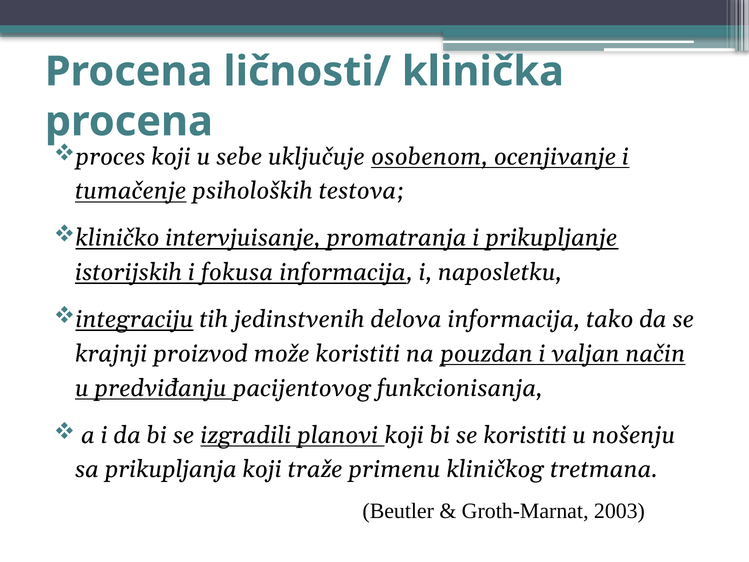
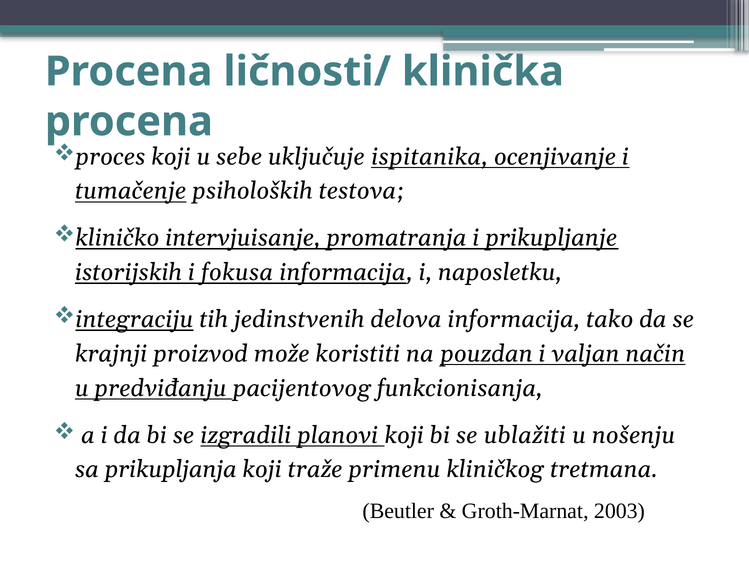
osobenom: osobenom -> ispitanika
se koristiti: koristiti -> ublažiti
